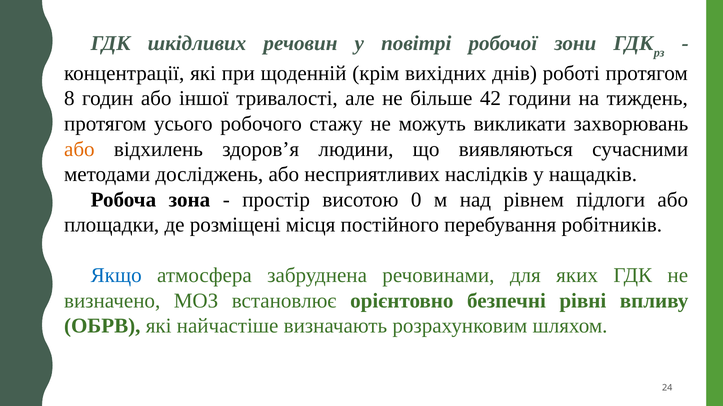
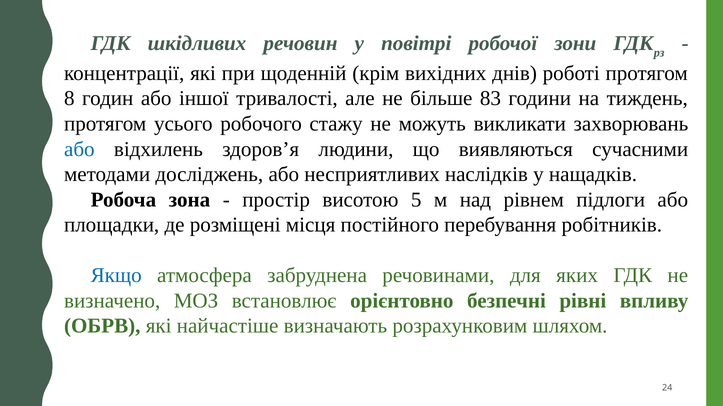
42: 42 -> 83
або at (79, 149) colour: orange -> blue
0: 0 -> 5
